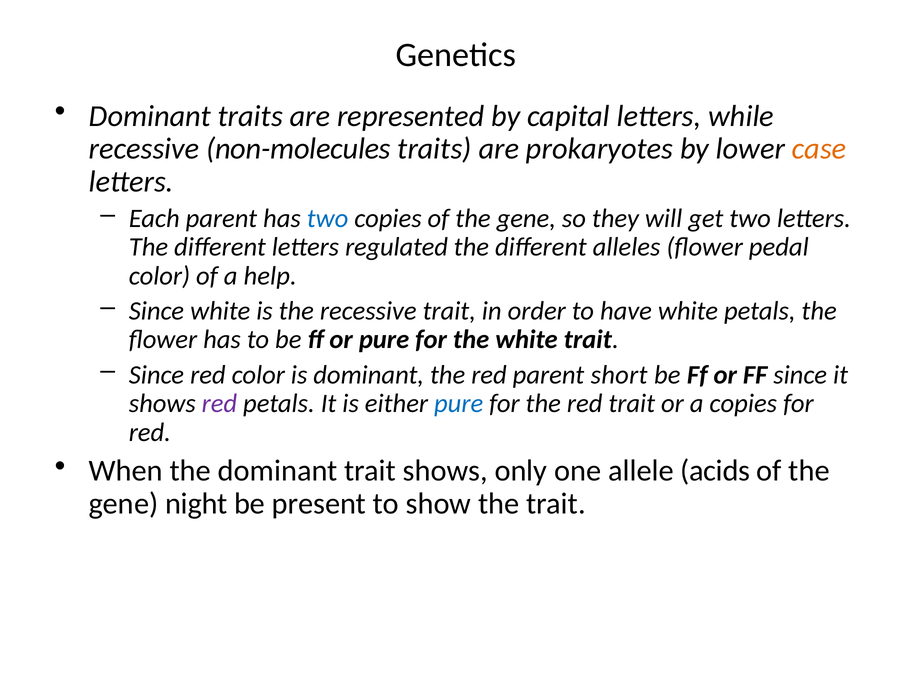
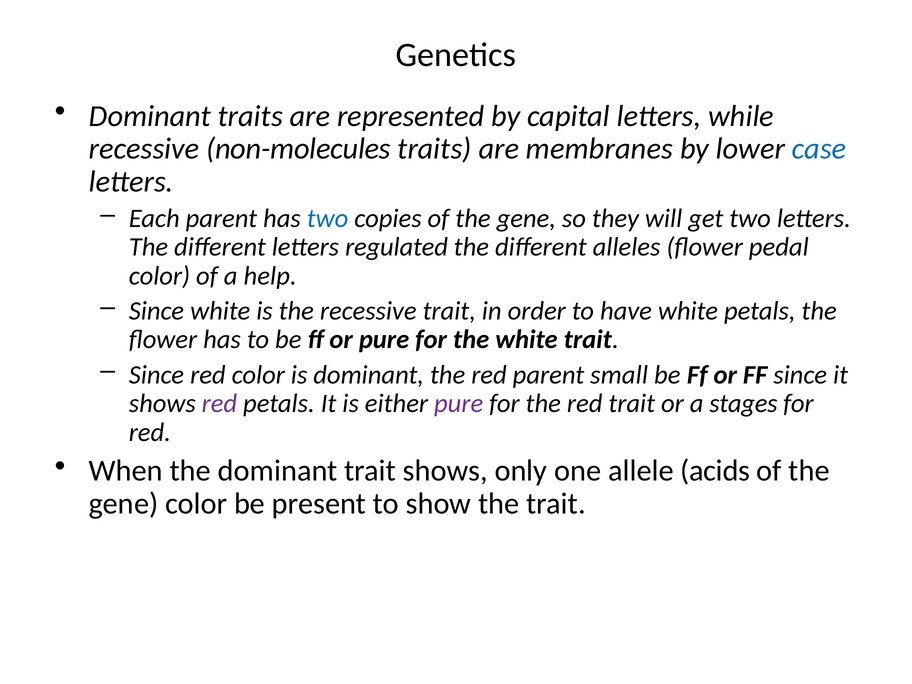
prokaryotes: prokaryotes -> membranes
case colour: orange -> blue
short: short -> small
pure at (459, 404) colour: blue -> purple
a copies: copies -> stages
gene night: night -> color
